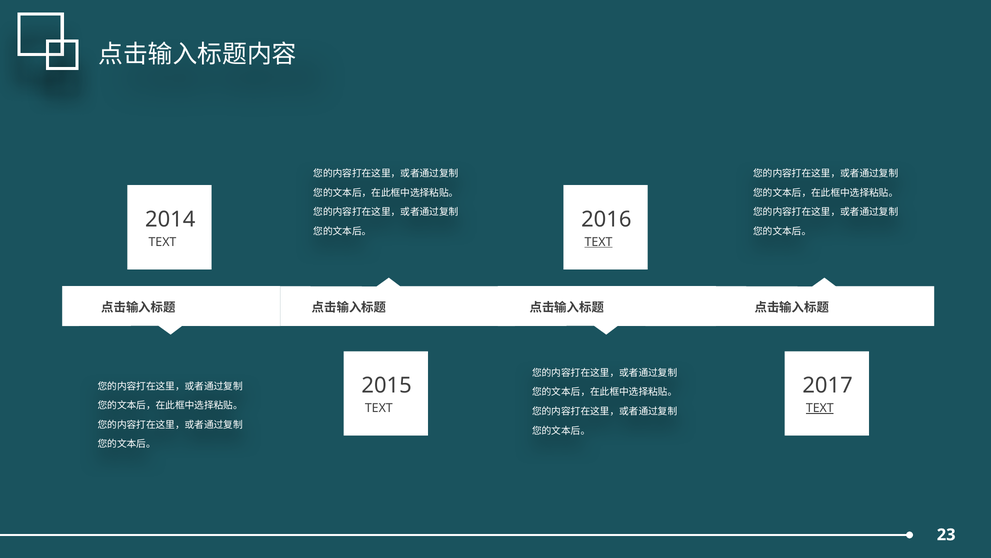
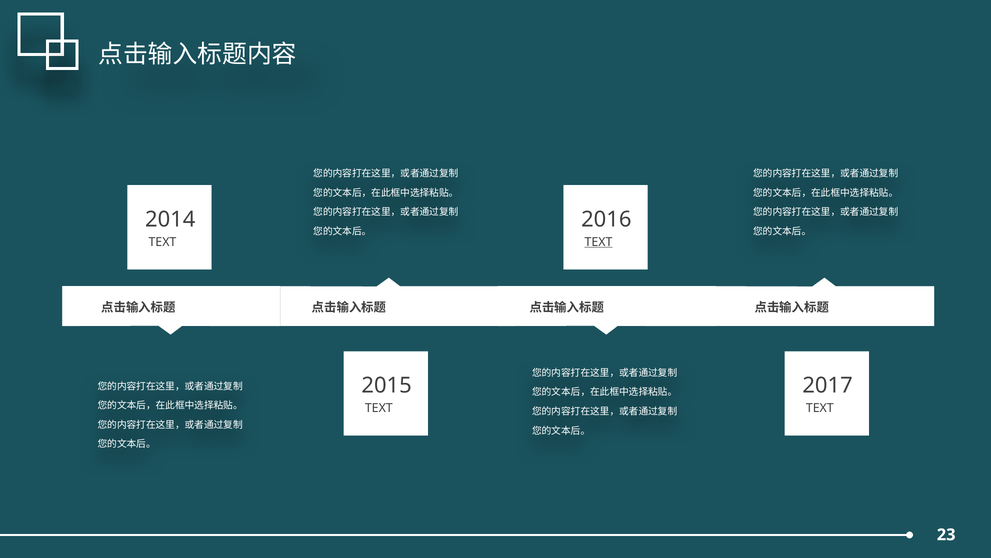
TEXT at (820, 408) underline: present -> none
